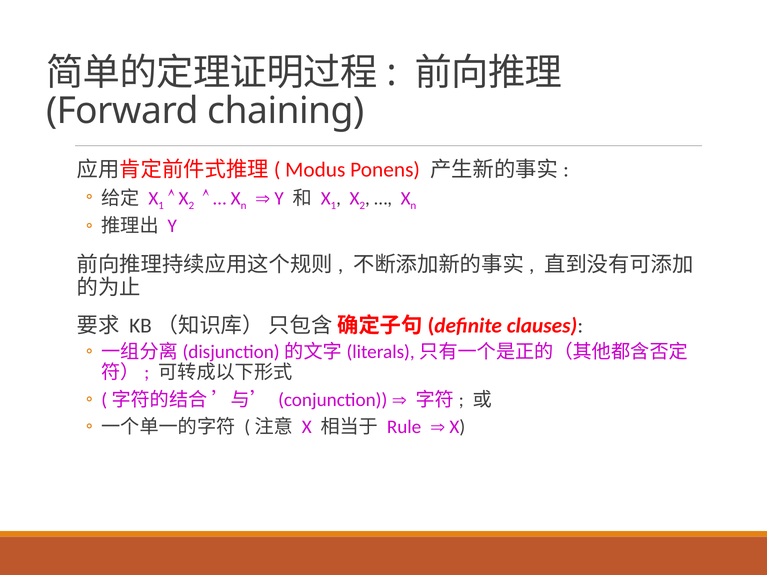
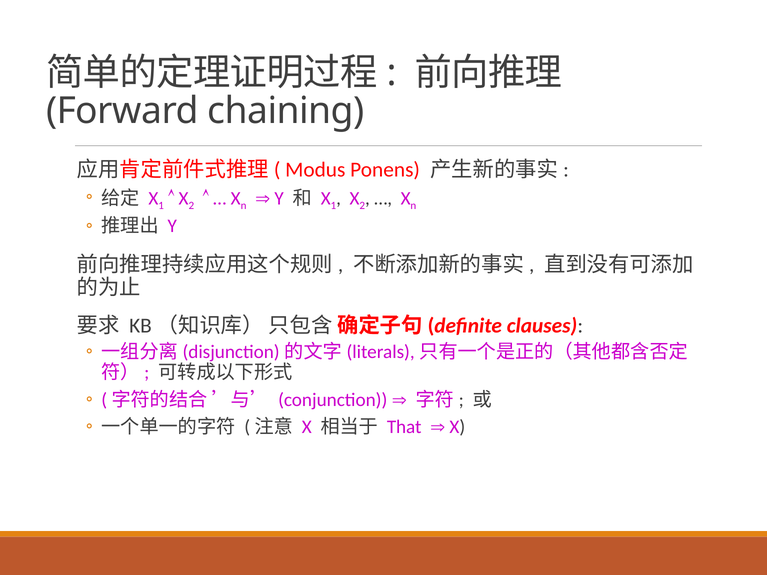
Rule: Rule -> That
